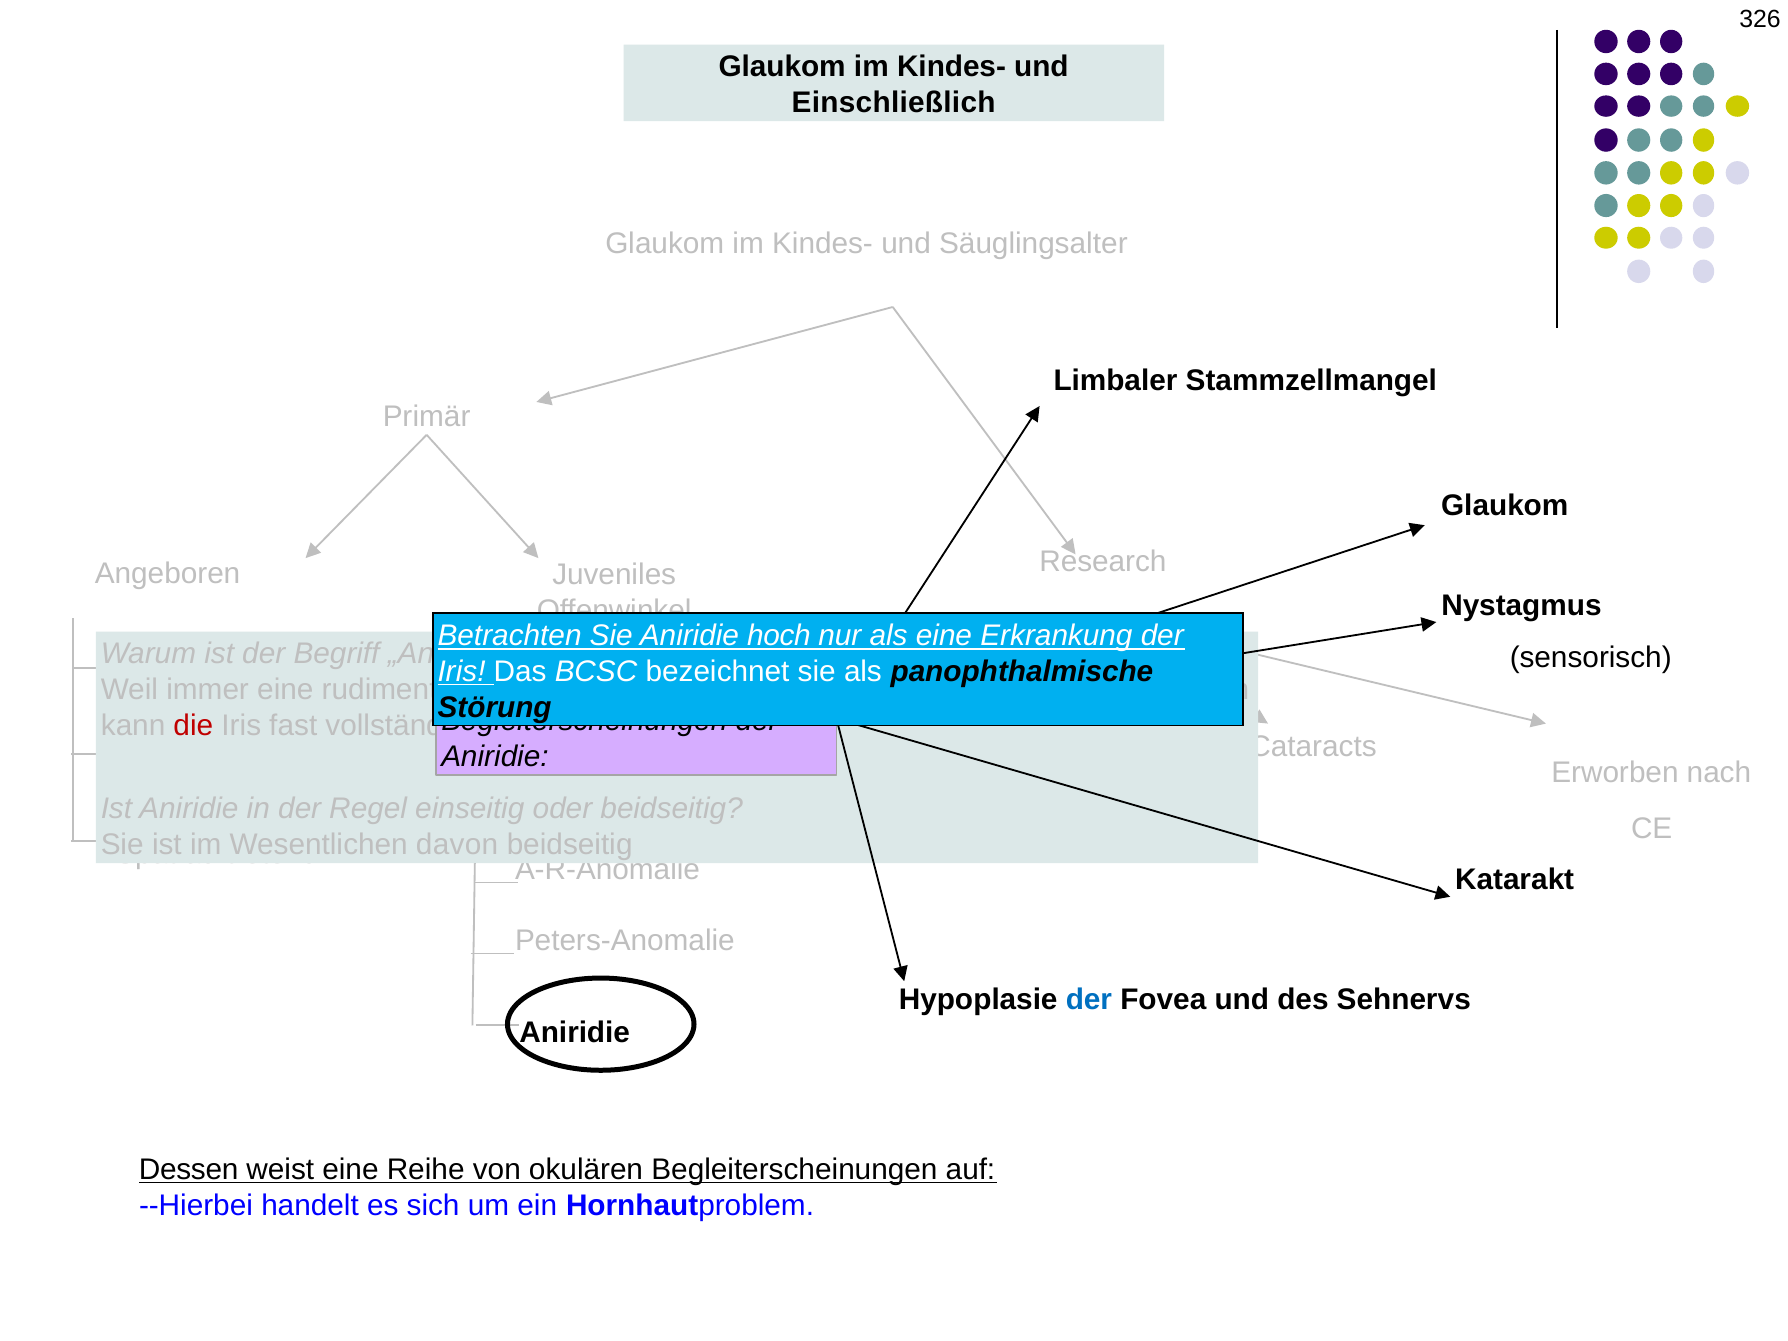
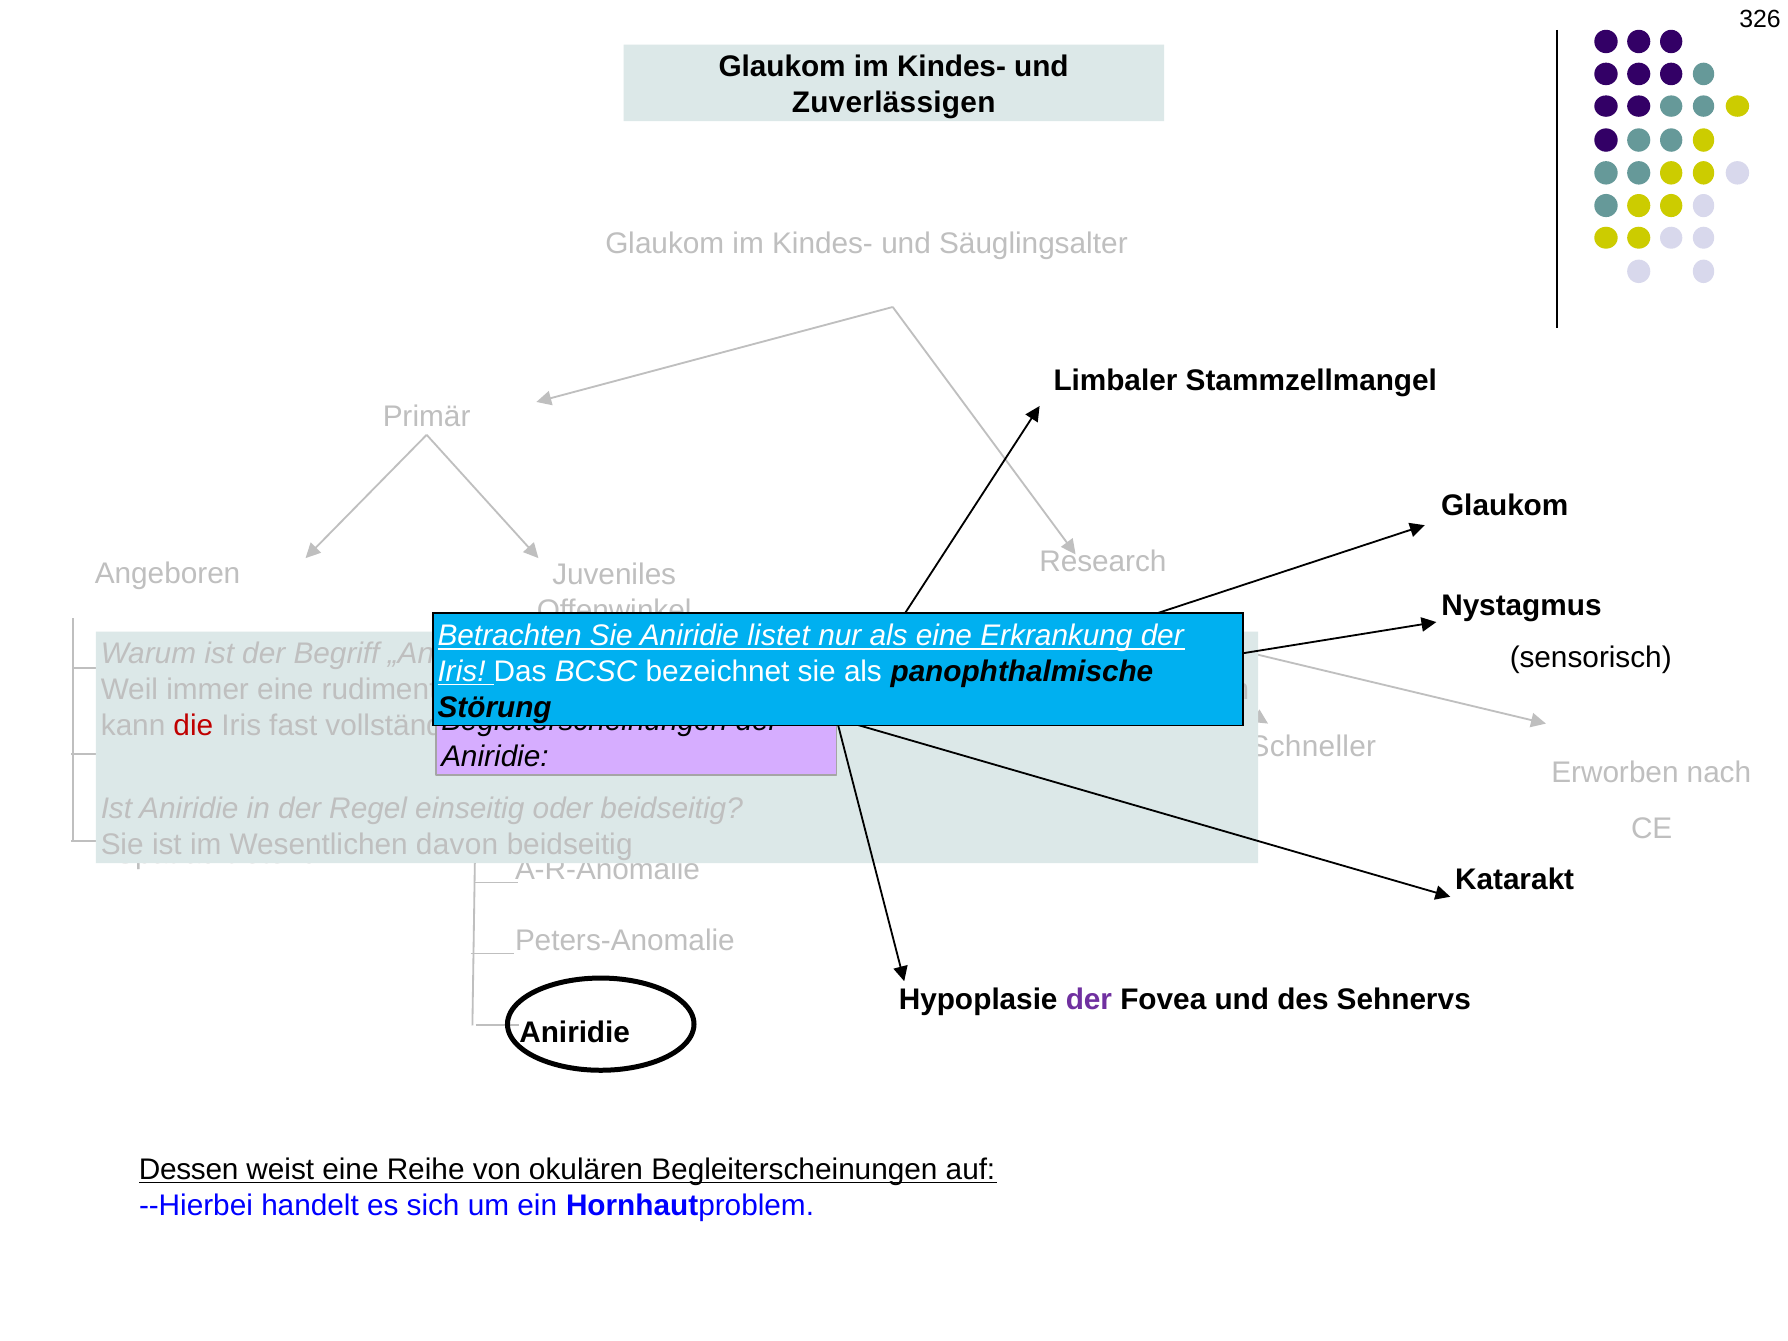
Einschließlich: Einschließlich -> Zuverlässigen
hoch: hoch -> listet
Cataracts: Cataracts -> Schneller
der at (1089, 999) colour: blue -> purple
